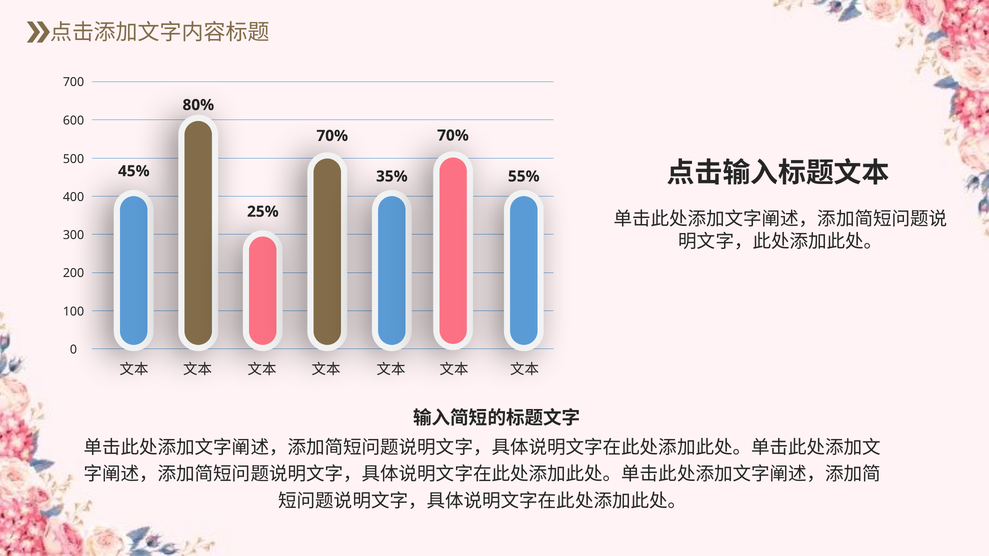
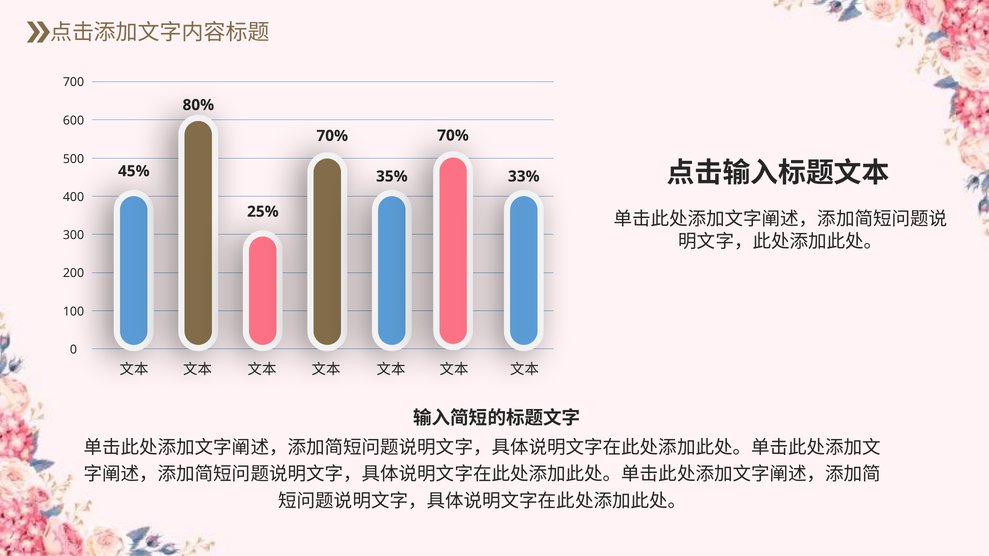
55%: 55% -> 33%
